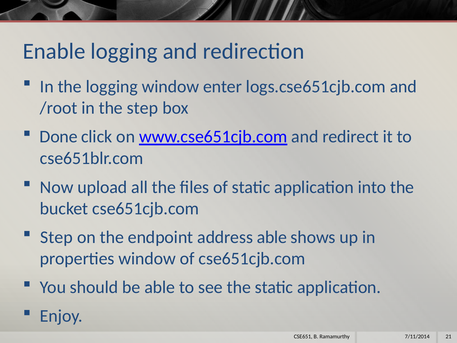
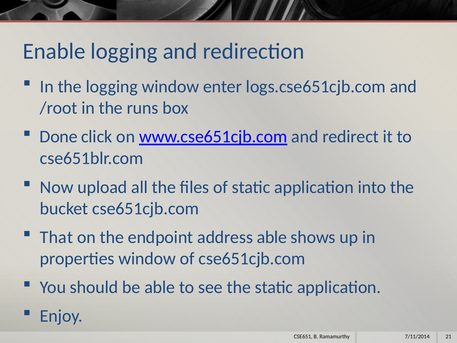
the step: step -> runs
Step at (56, 237): Step -> That
